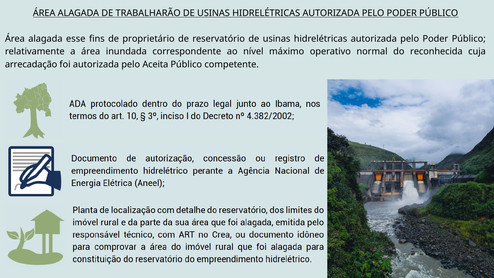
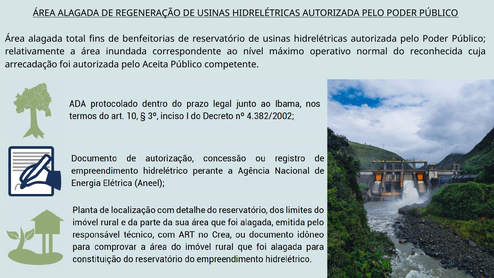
TRABALHARÃO: TRABALHARÃO -> REGENERAÇÃO
esse: esse -> total
proprietário: proprietário -> benfeitorias
